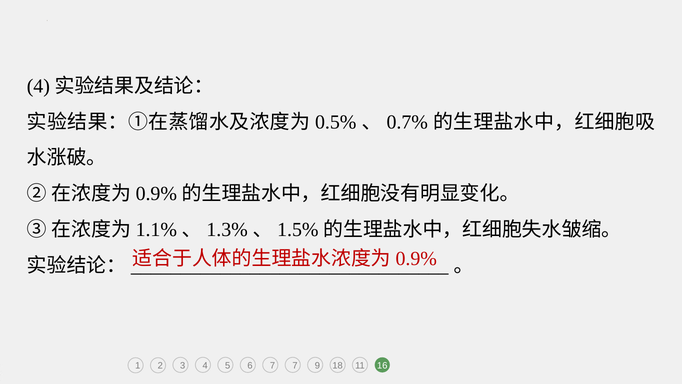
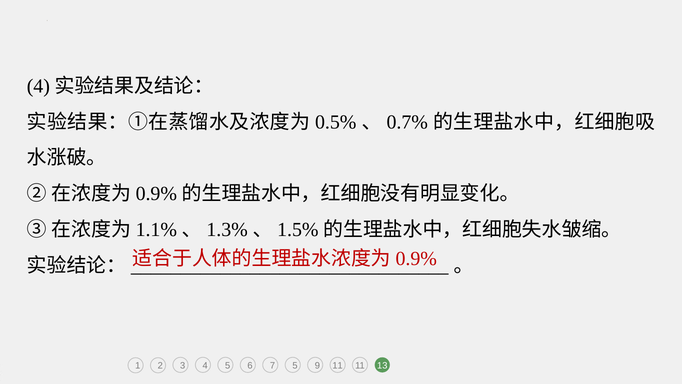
7 7: 7 -> 5
9 18: 18 -> 11
16: 16 -> 13
